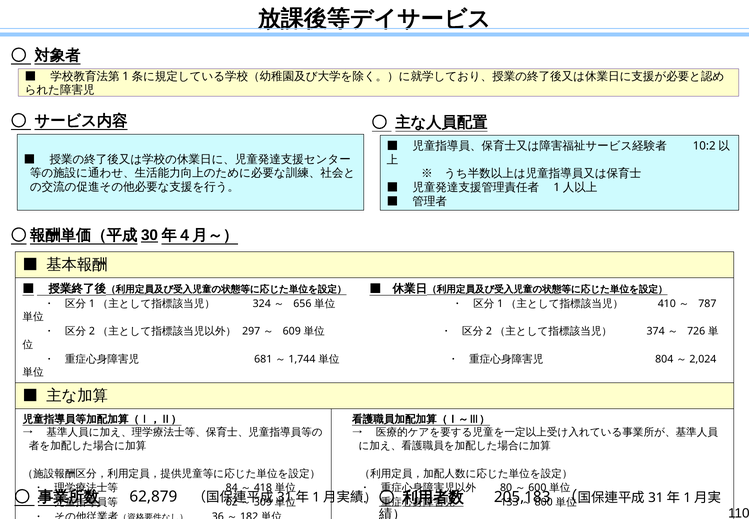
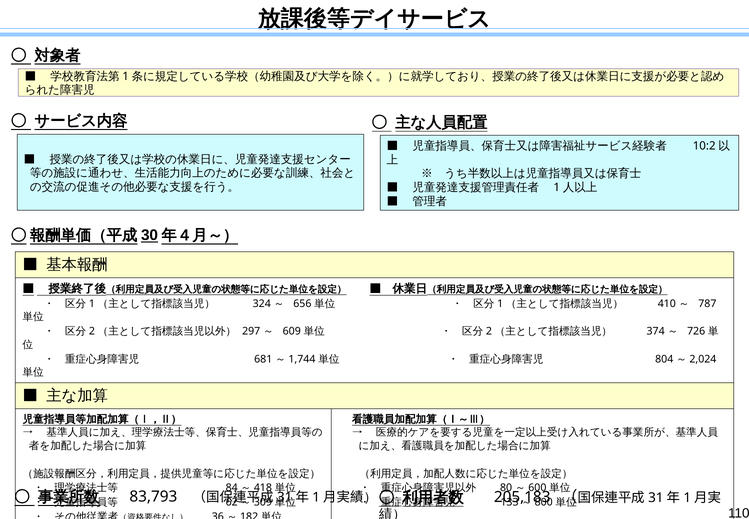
62,879: 62,879 -> 83,793
